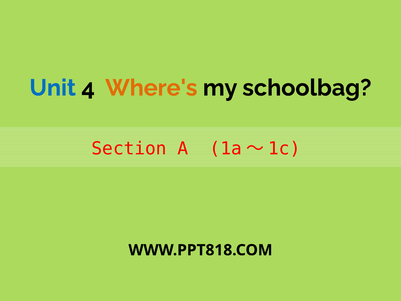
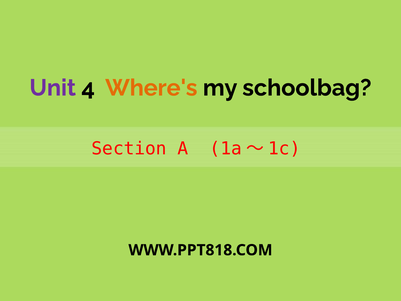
Unit colour: blue -> purple
